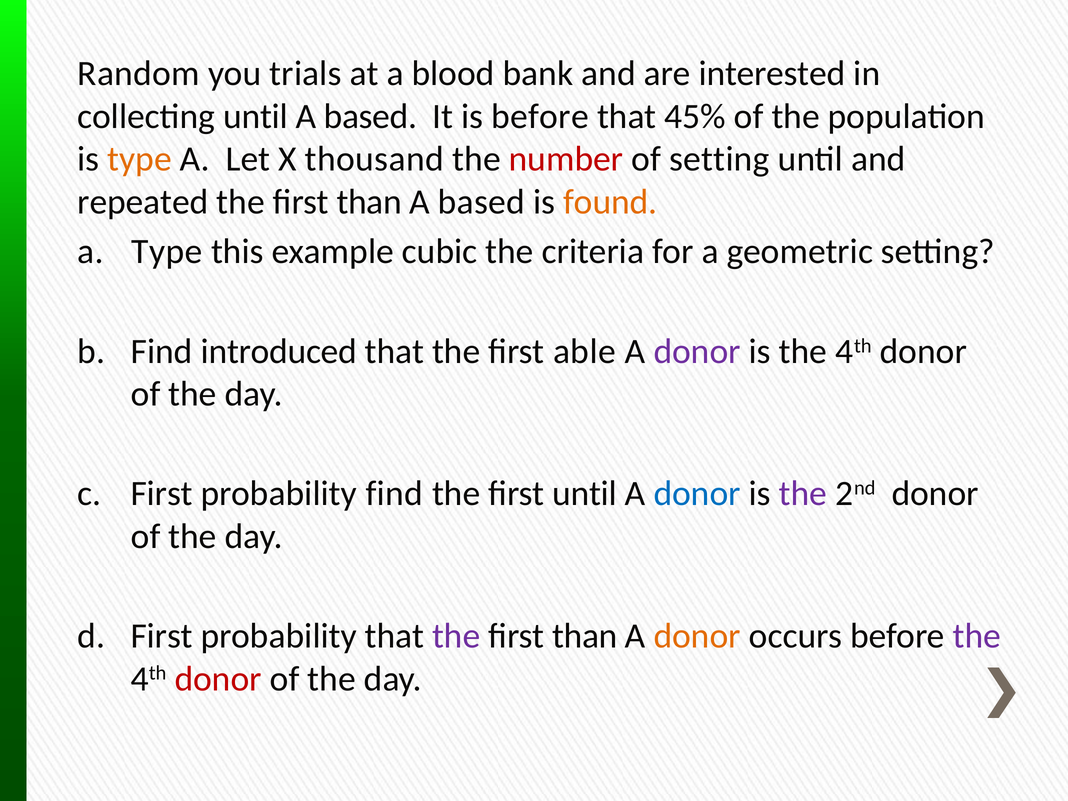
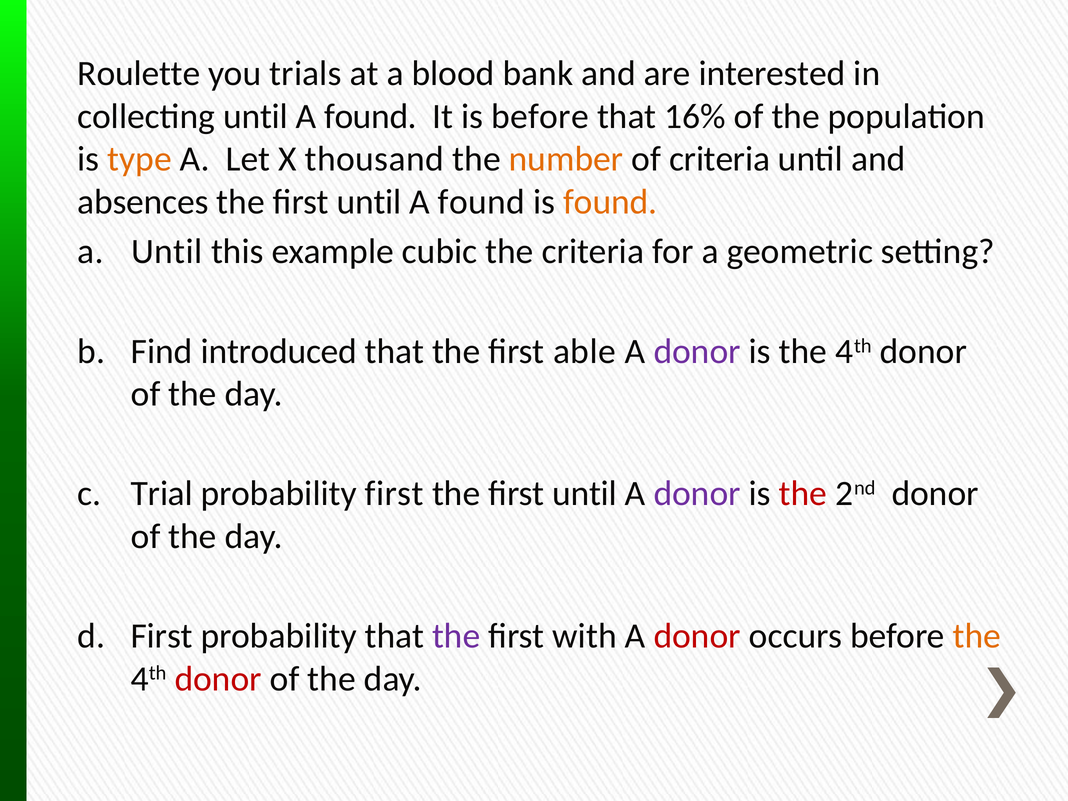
Random: Random -> Roulette
based at (370, 116): based -> found
45%: 45% -> 16%
number colour: red -> orange
of setting: setting -> criteria
repeated: repeated -> absences
than at (369, 202): than -> until
based at (481, 202): based -> found
a Type: Type -> Until
First at (162, 494): First -> Trial
probability find: find -> first
donor at (697, 494) colour: blue -> purple
the at (803, 494) colour: purple -> red
than at (585, 636): than -> with
donor at (697, 636) colour: orange -> red
the at (977, 636) colour: purple -> orange
